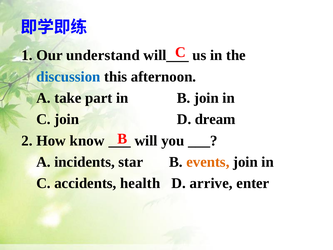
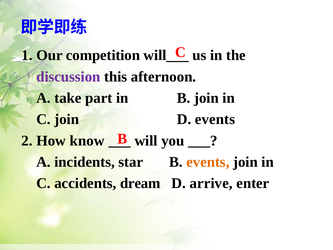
understand: understand -> competition
discussion colour: blue -> purple
D dream: dream -> events
health: health -> dream
